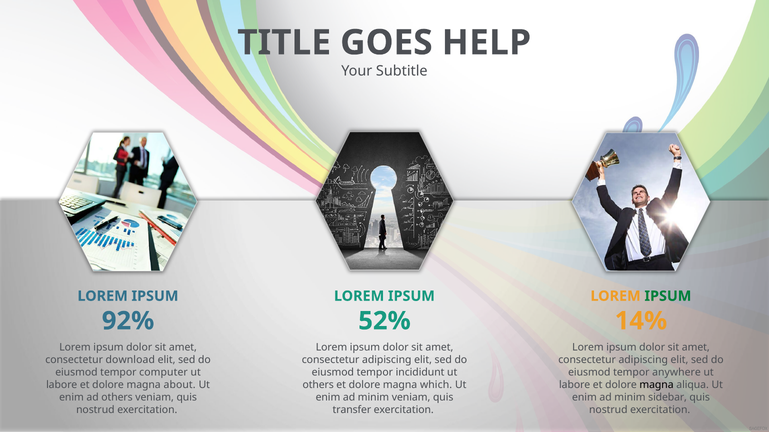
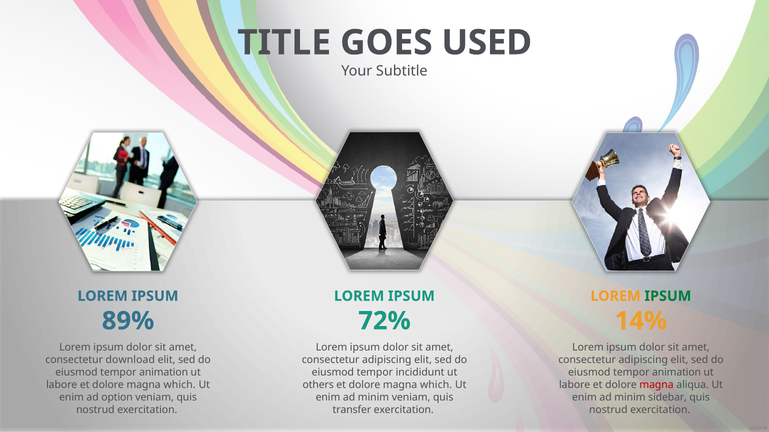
HELP: HELP -> USED
92%: 92% -> 89%
52%: 52% -> 72%
computer at (164, 373): computer -> animation
anywhere at (676, 373): anywhere -> animation
about at (180, 385): about -> which
magna at (657, 385) colour: black -> red
ad others: others -> option
